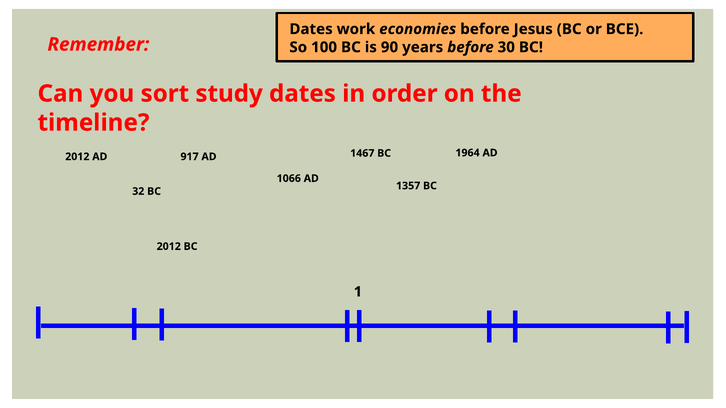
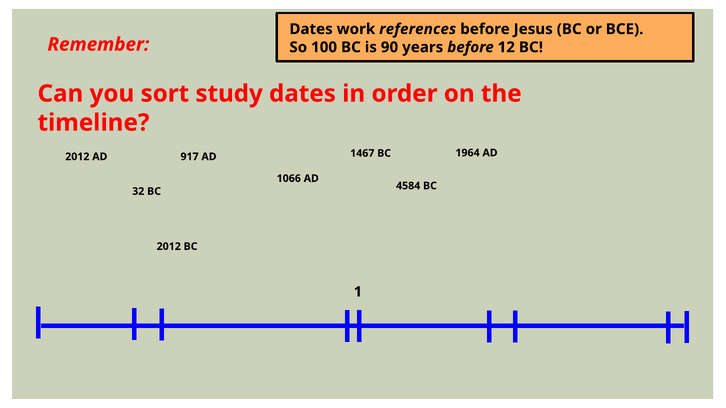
economies: economies -> references
30: 30 -> 12
1357: 1357 -> 4584
